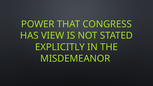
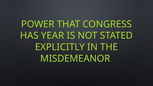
VIEW: VIEW -> YEAR
